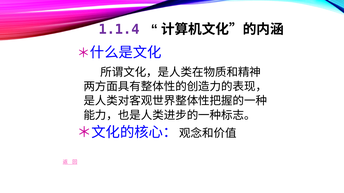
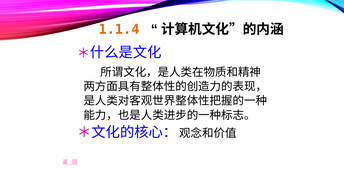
1.1.4 colour: purple -> orange
